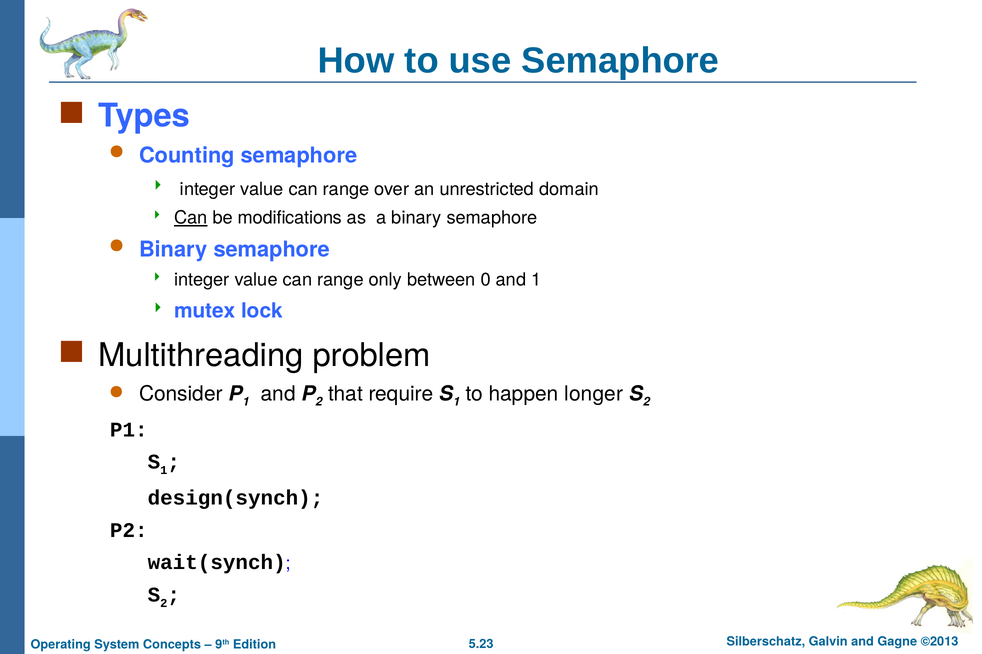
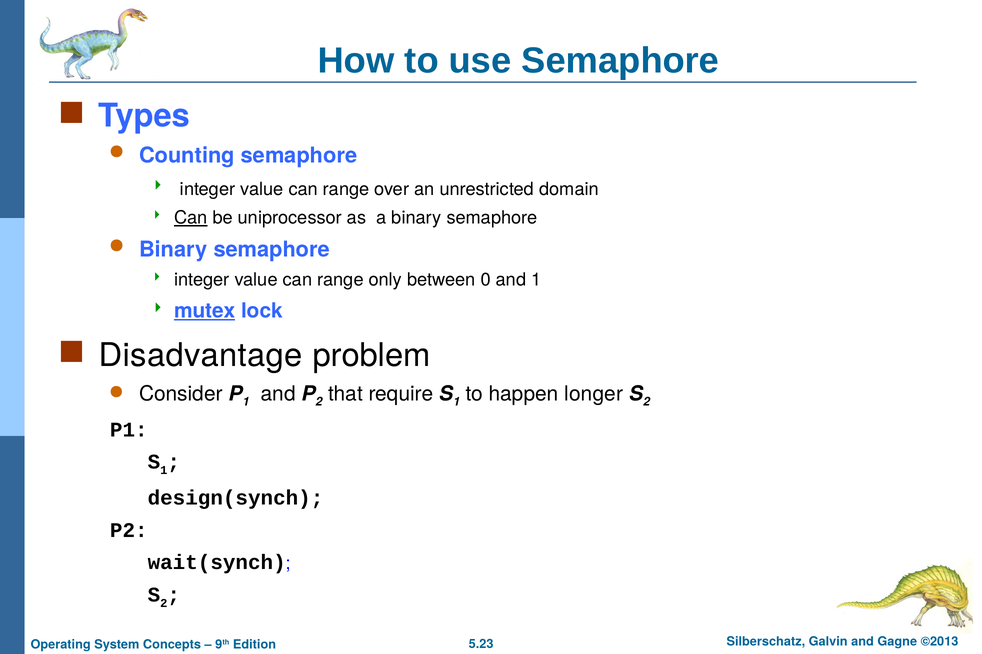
modifications: modifications -> uniprocessor
mutex underline: none -> present
Multithreading: Multithreading -> Disadvantage
